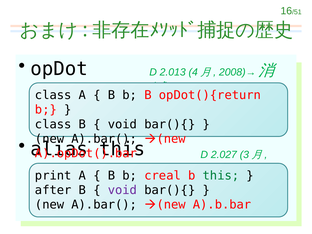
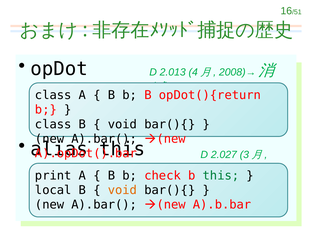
creal: creal -> check
after: after -> local
void at (122, 190) colour: purple -> orange
